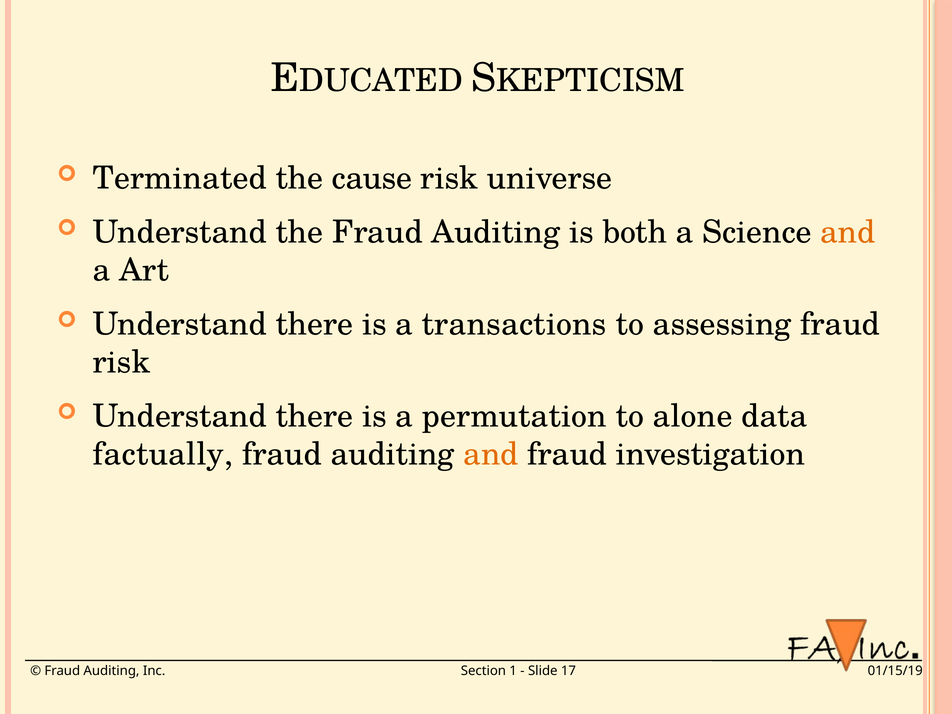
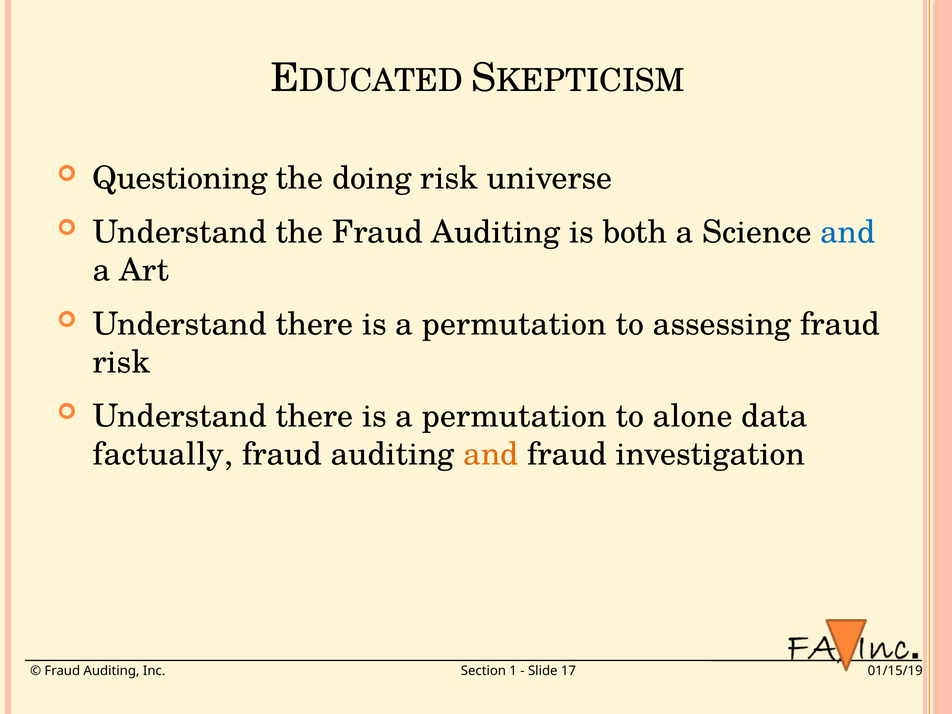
Terminated: Terminated -> Questioning
cause: cause -> doing
and at (848, 232) colour: orange -> blue
transactions at (514, 324): transactions -> permutation
